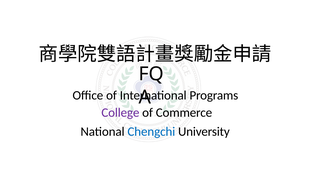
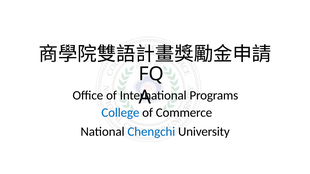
College colour: purple -> blue
